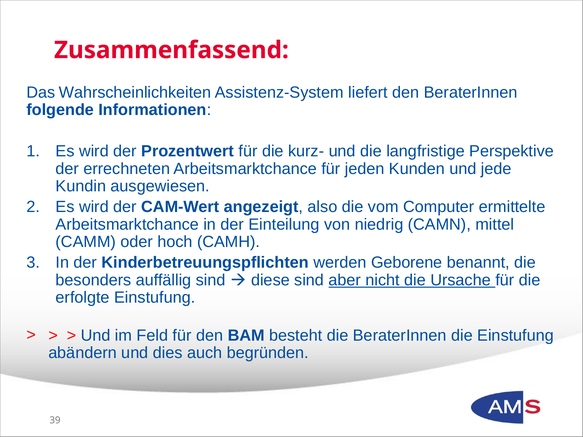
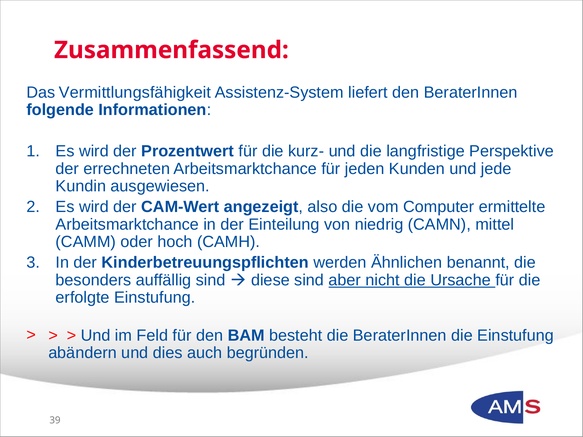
Wahrscheinlichkeiten: Wahrscheinlichkeiten -> Vermittlungsfähigkeit
Geborene: Geborene -> Ähnlichen
